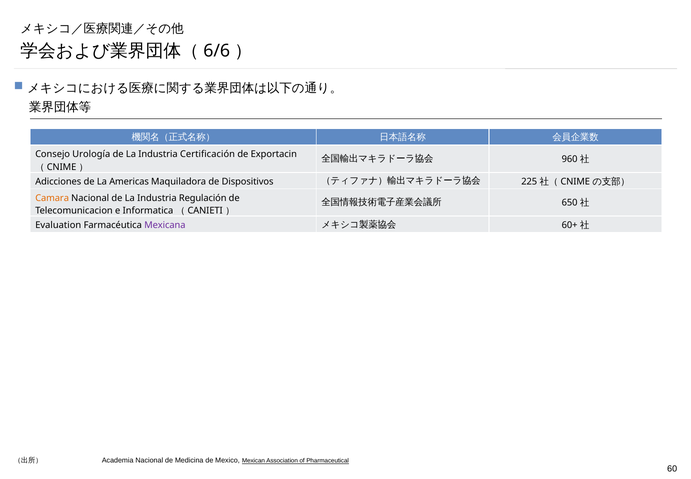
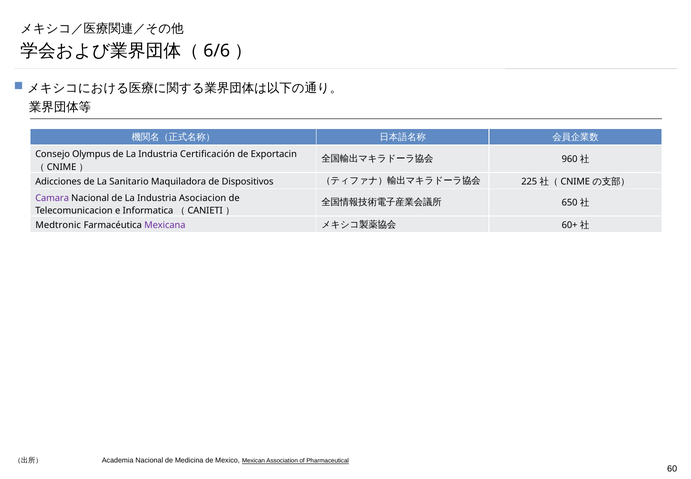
Urología: Urología -> Olympus
Americas: Americas -> Sanitario
Camara colour: orange -> purple
Regulación: Regulación -> Asociacion
Evaluation: Evaluation -> Medtronic
